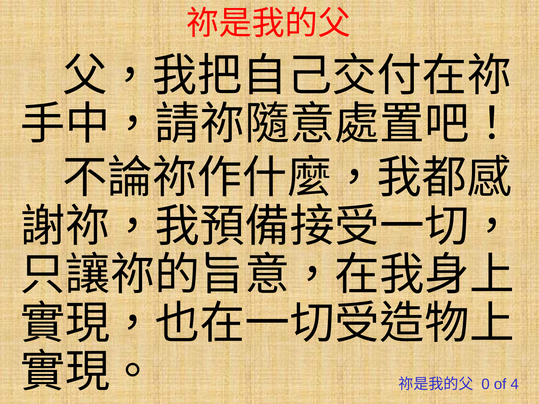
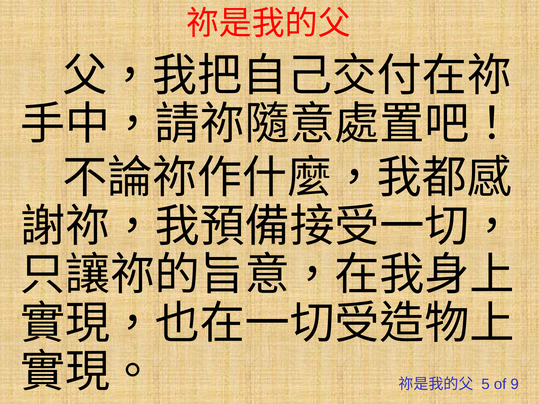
0: 0 -> 5
4: 4 -> 9
